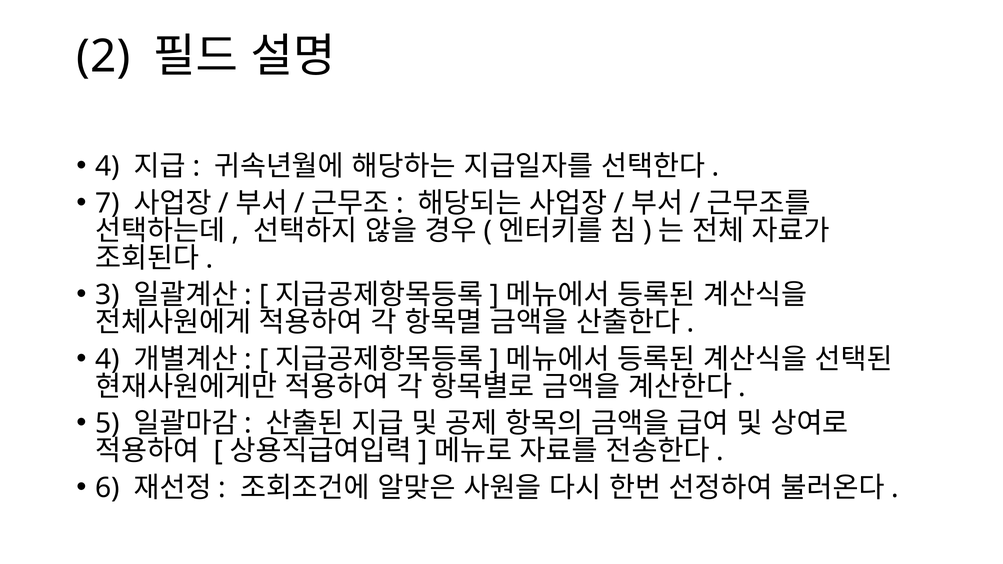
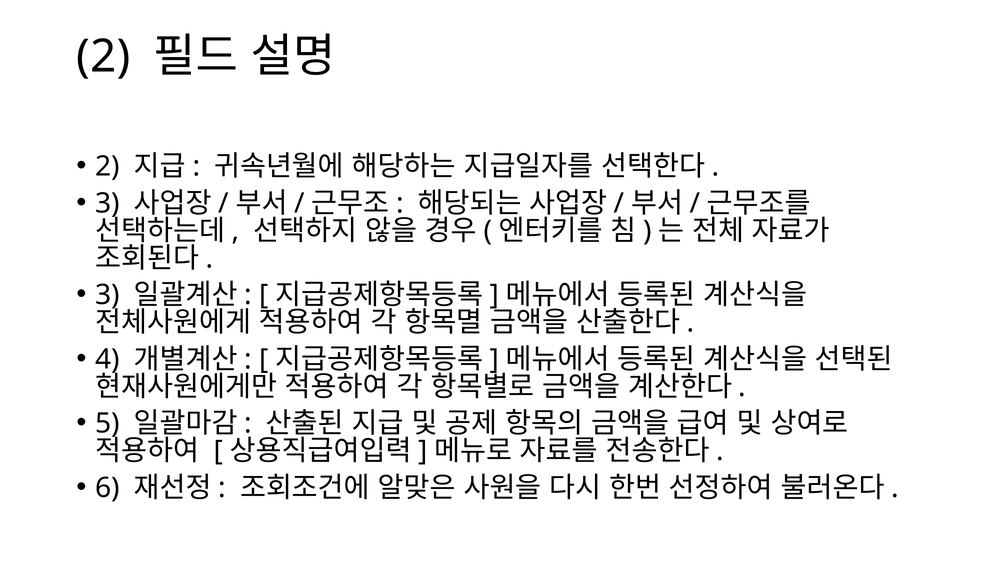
4 at (108, 167): 4 -> 2
7 at (108, 203): 7 -> 3
